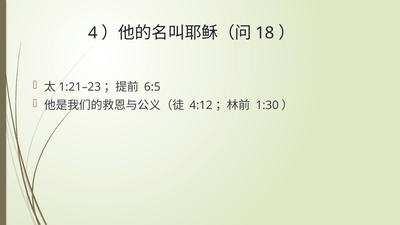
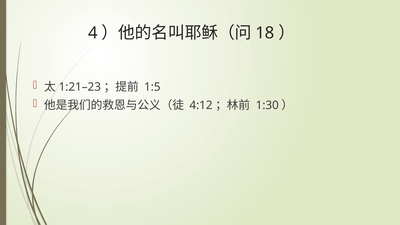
6:5: 6:5 -> 1:5
